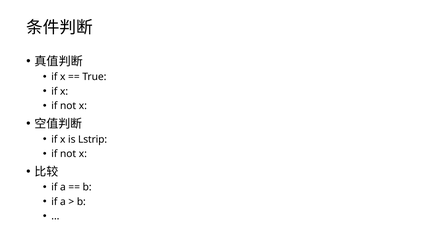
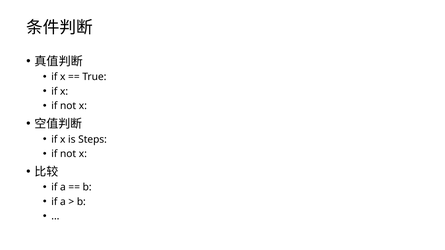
Lstrip: Lstrip -> Steps
